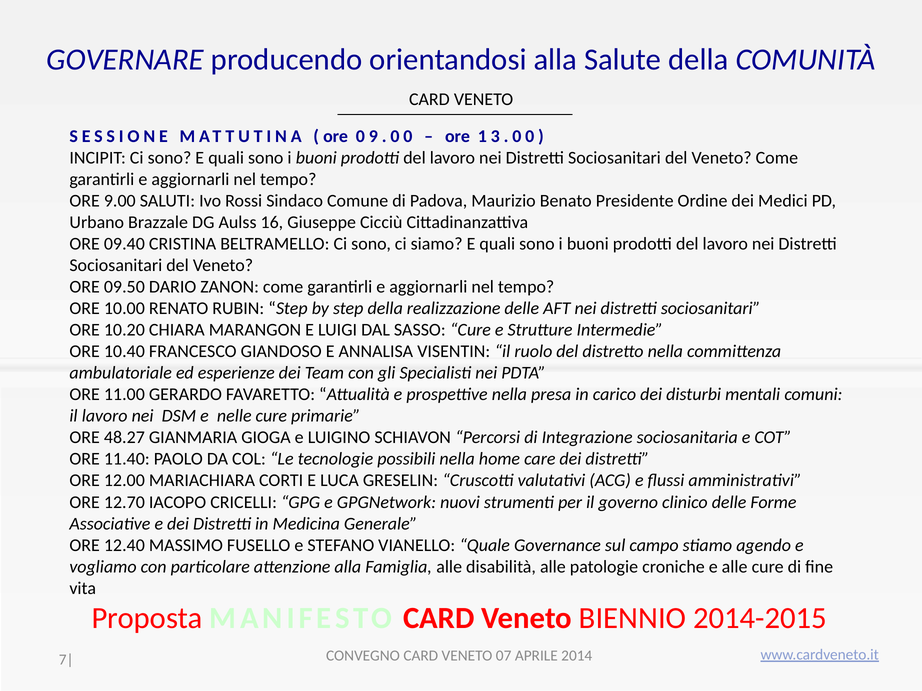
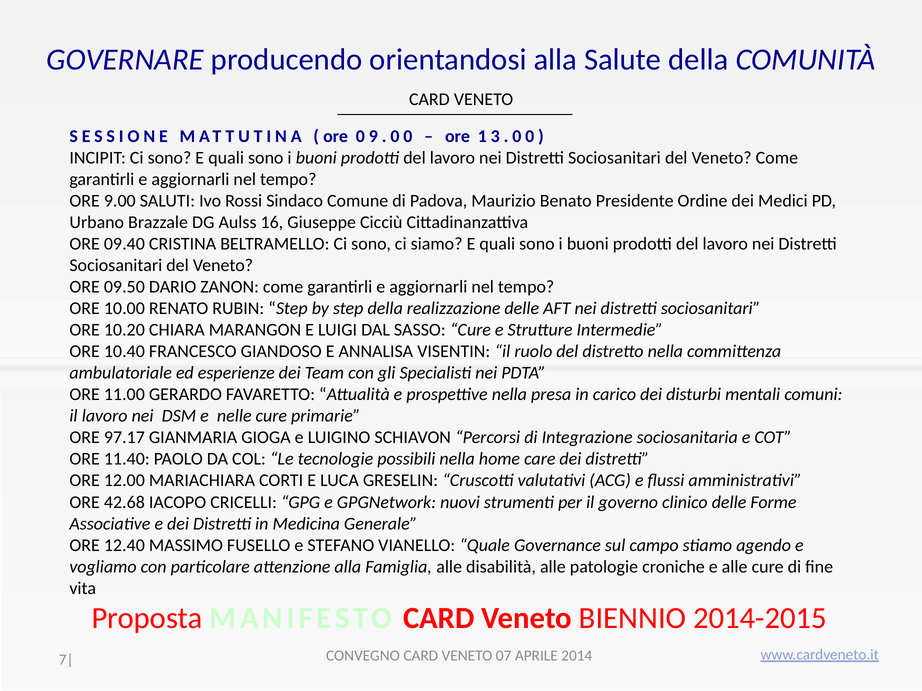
48.27: 48.27 -> 97.17
12.70: 12.70 -> 42.68
